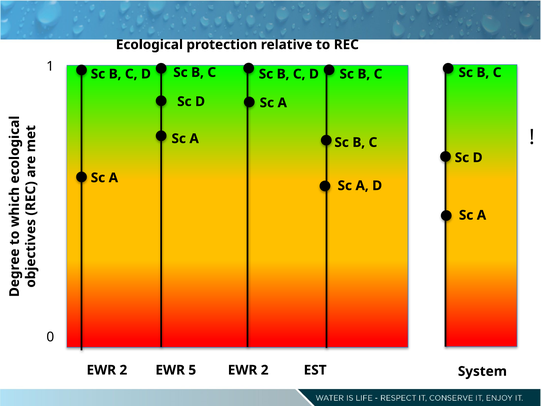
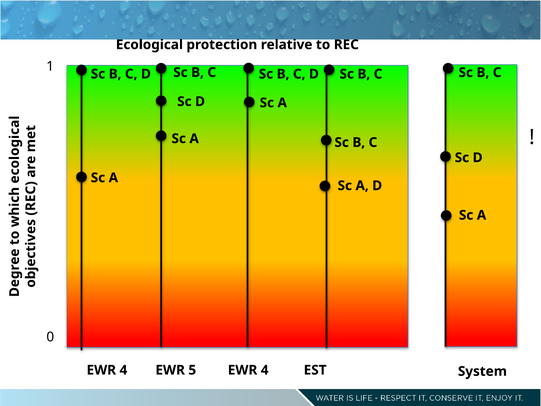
2 at (123, 370): 2 -> 4
5 EWR 2: 2 -> 4
